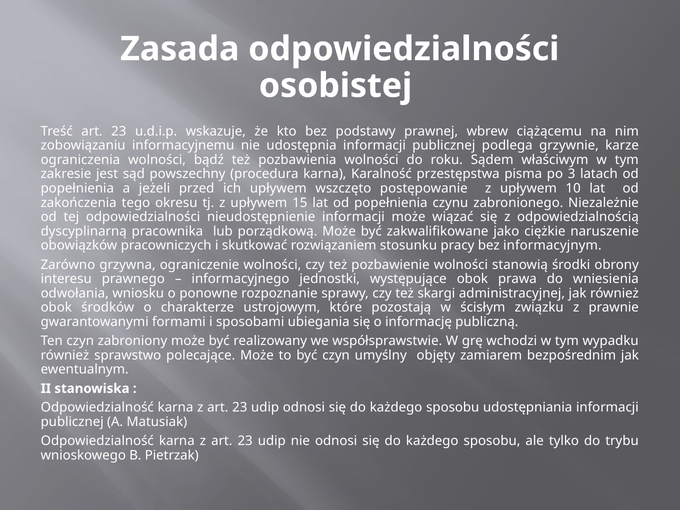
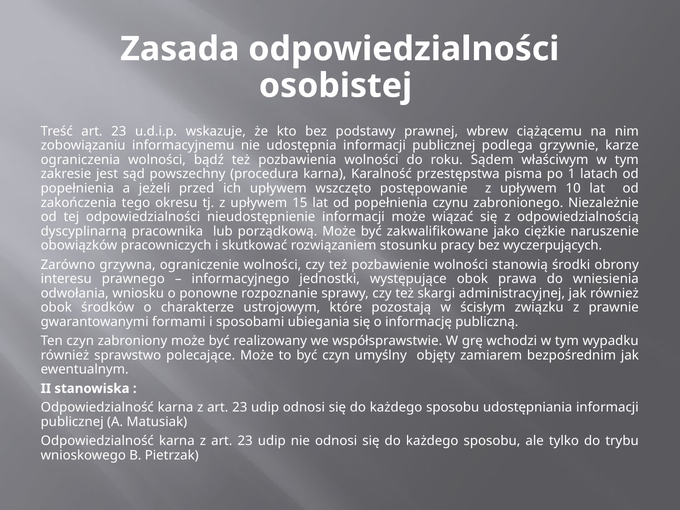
3: 3 -> 1
informacyjnym: informacyjnym -> wyczerpujących
